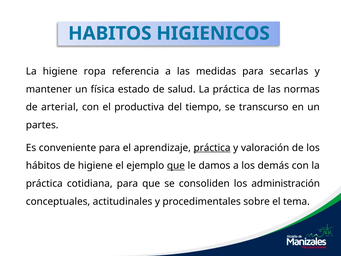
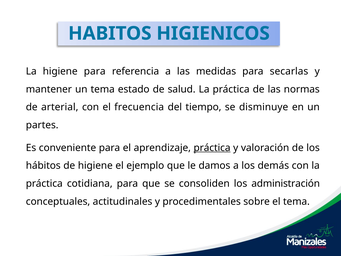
higiene ropa: ropa -> para
un física: física -> tema
productiva: productiva -> frecuencia
transcurso: transcurso -> disminuye
que at (176, 166) underline: present -> none
